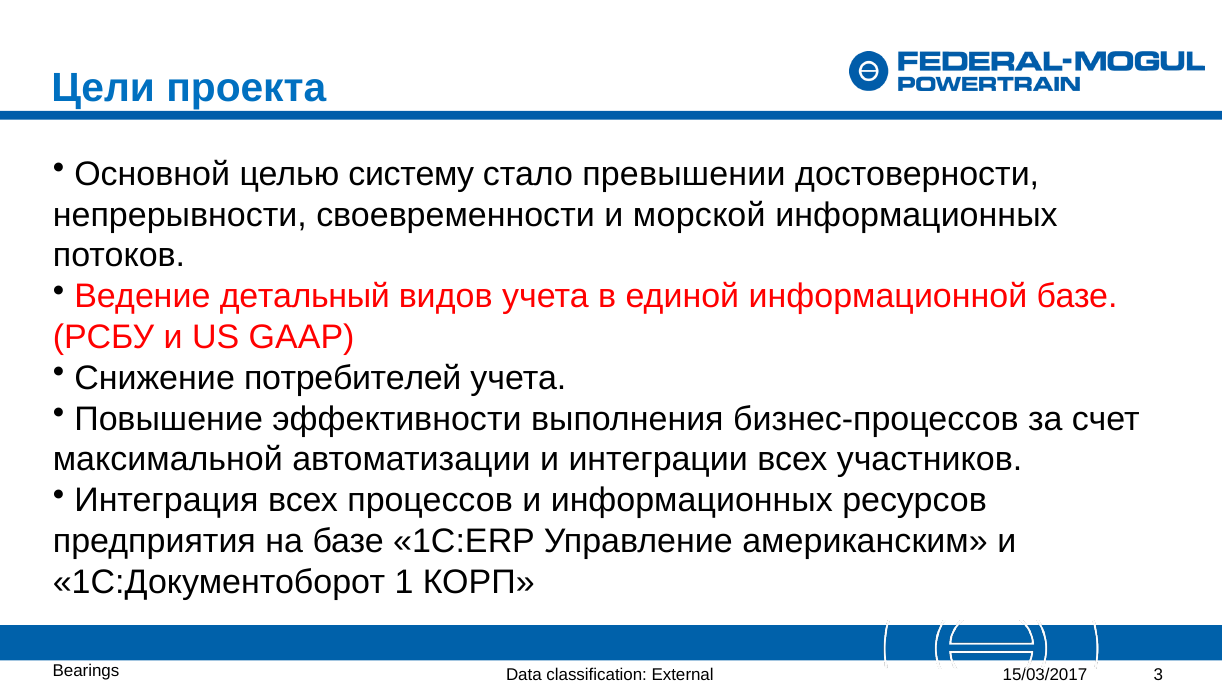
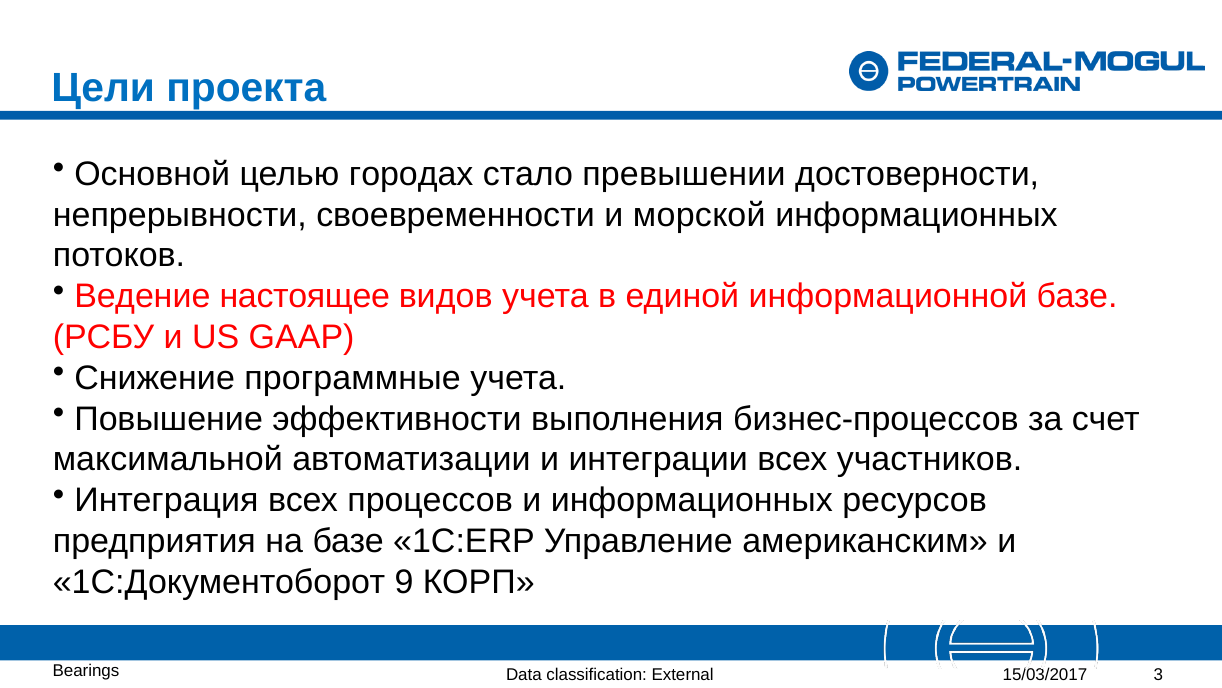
систему: систему -> городах
детальный: детальный -> настоящее
потребителей: потребителей -> программные
1: 1 -> 9
